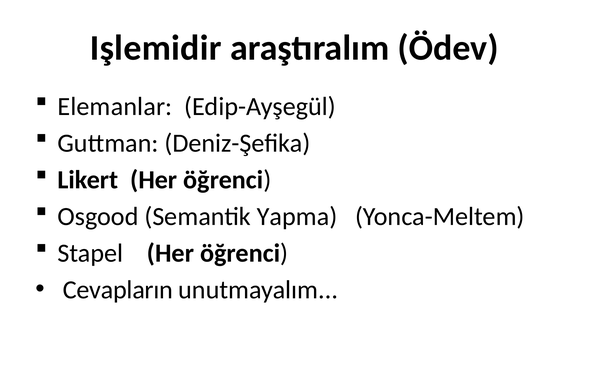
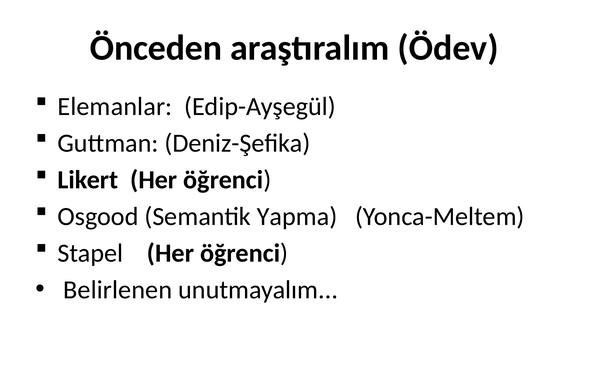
Işlemidir: Işlemidir -> Önceden
Cevapların: Cevapların -> Belirlenen
